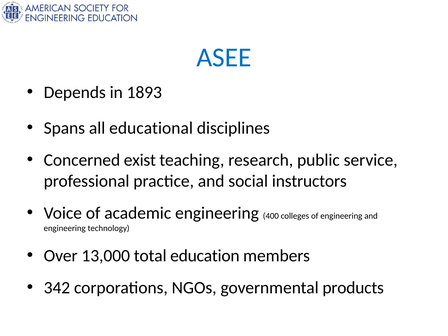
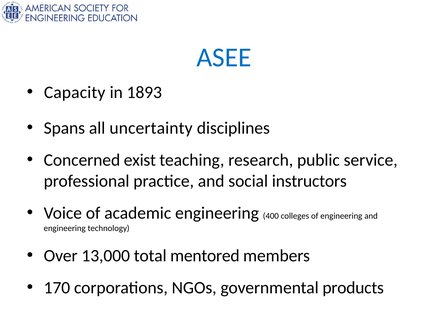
Depends: Depends -> Capacity
educational: educational -> uncertainty
education: education -> mentored
342: 342 -> 170
